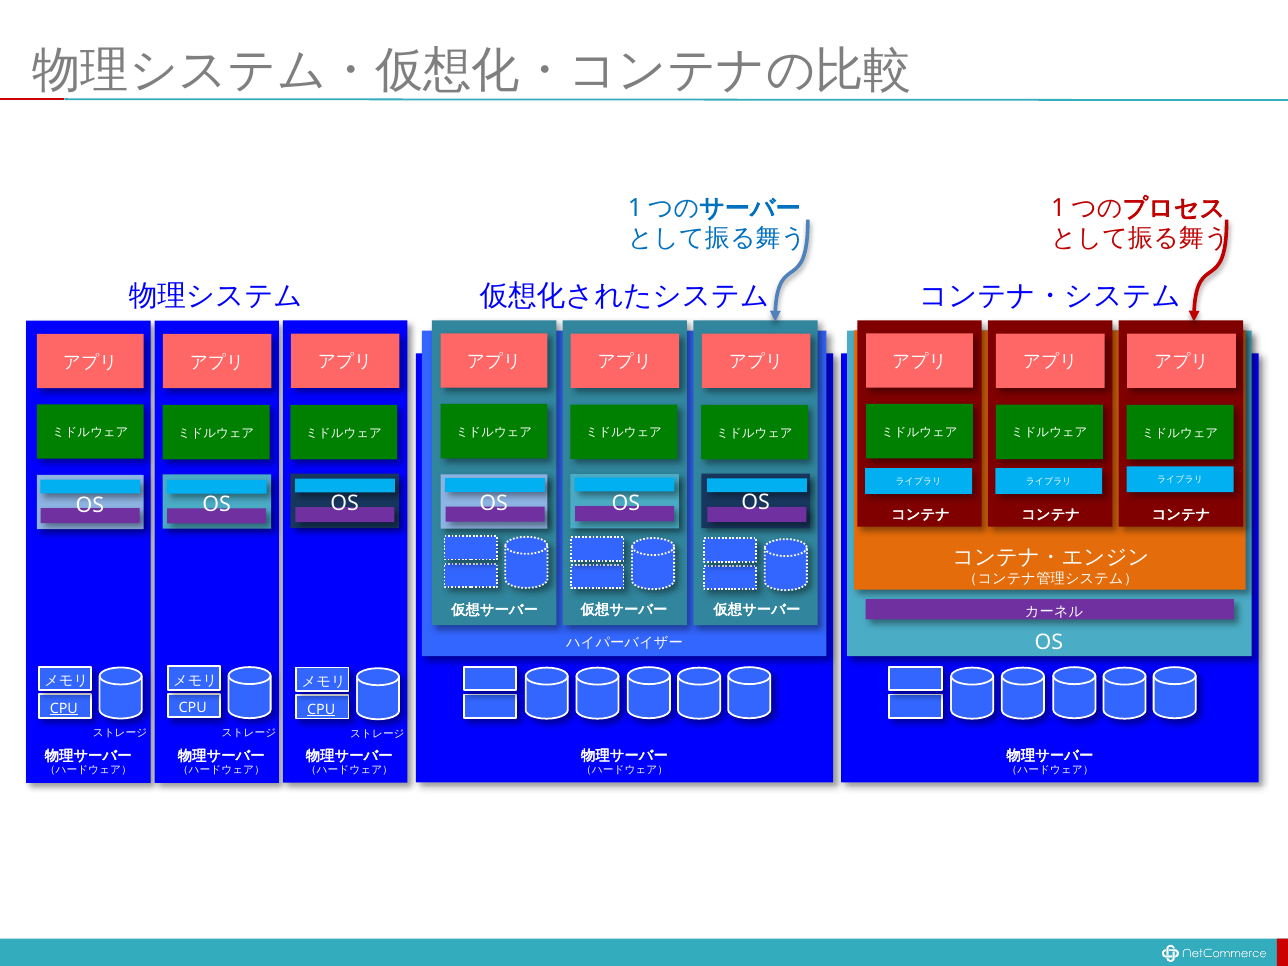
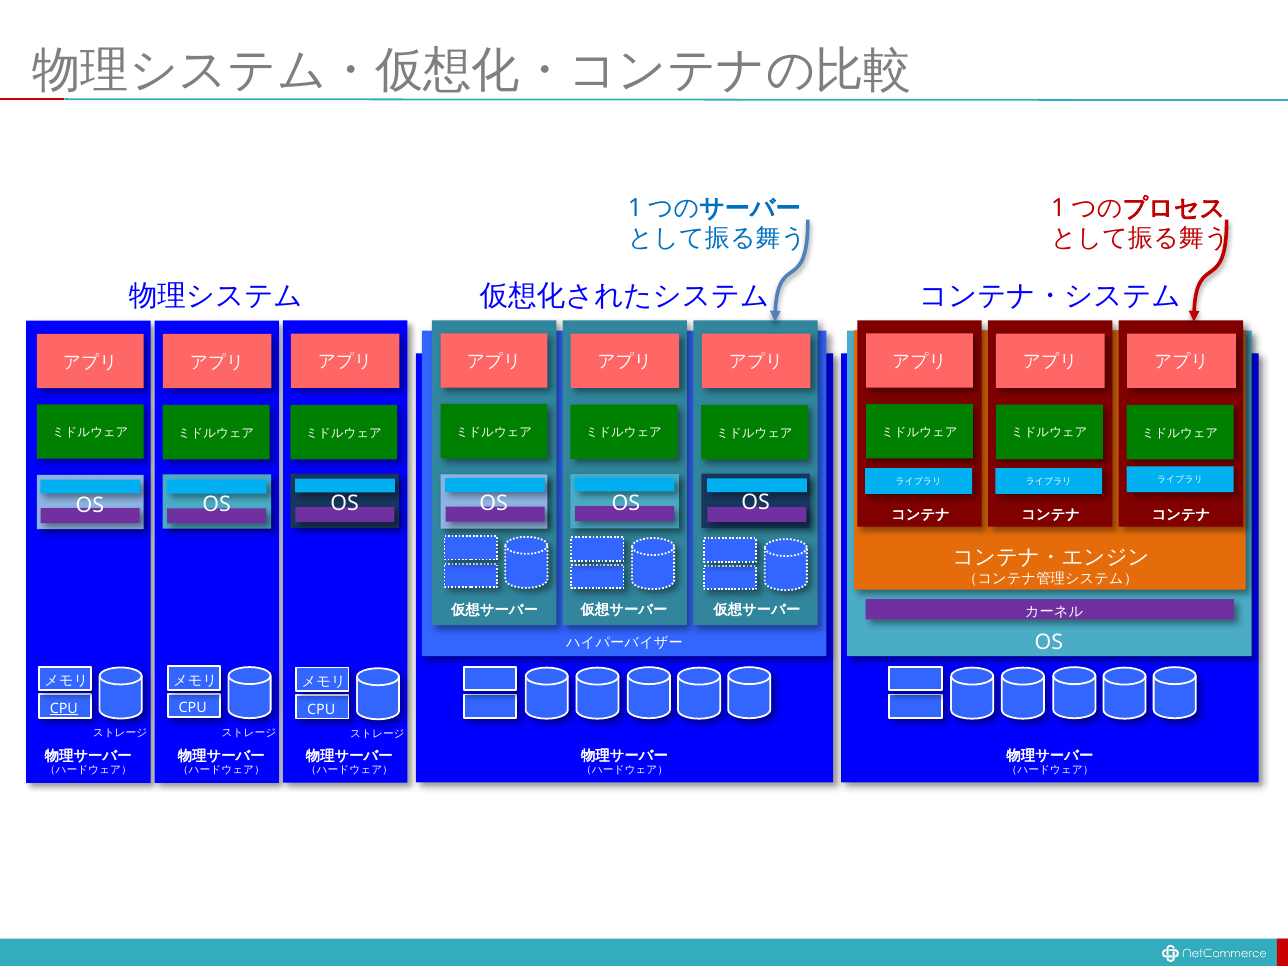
CPU at (321, 709) underline: present -> none
